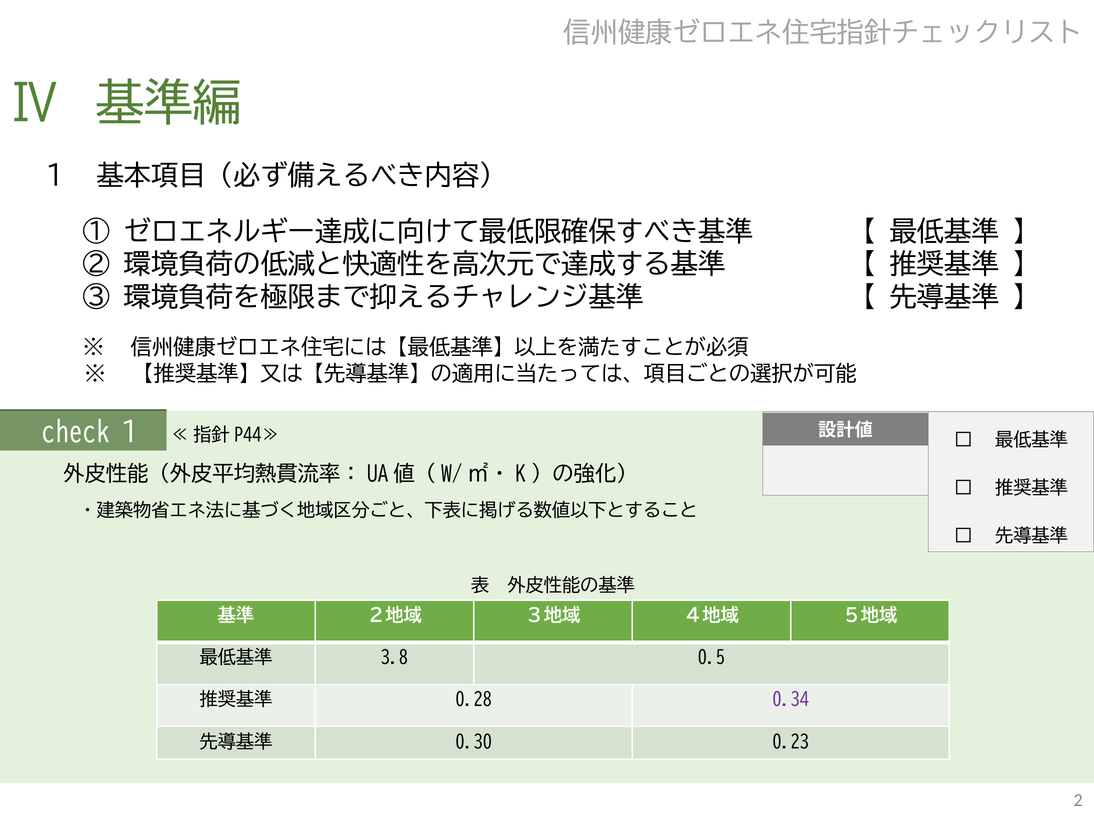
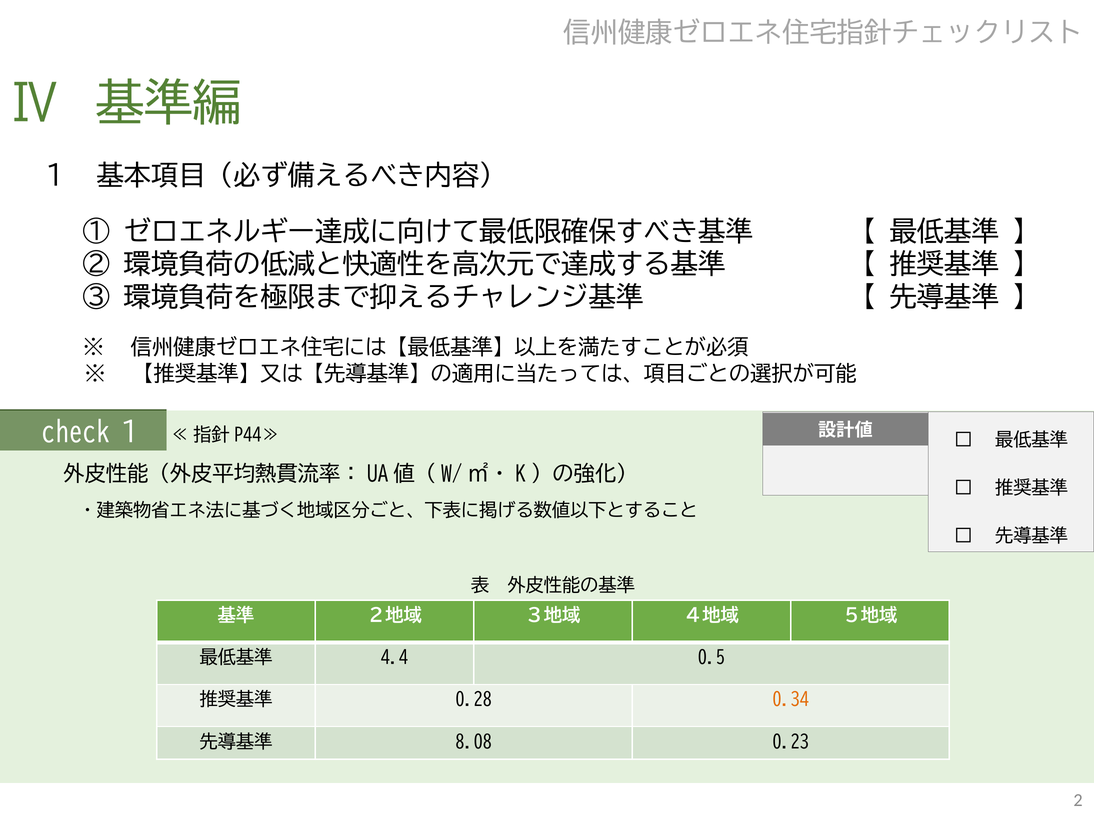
3.8: 3.8 -> 4.4
0.34 colour: purple -> orange
0.30: 0.30 -> 8.08
